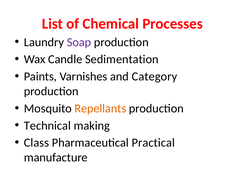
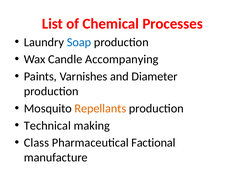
Soap colour: purple -> blue
Sedimentation: Sedimentation -> Accompanying
Category: Category -> Diameter
Practical: Practical -> Factional
